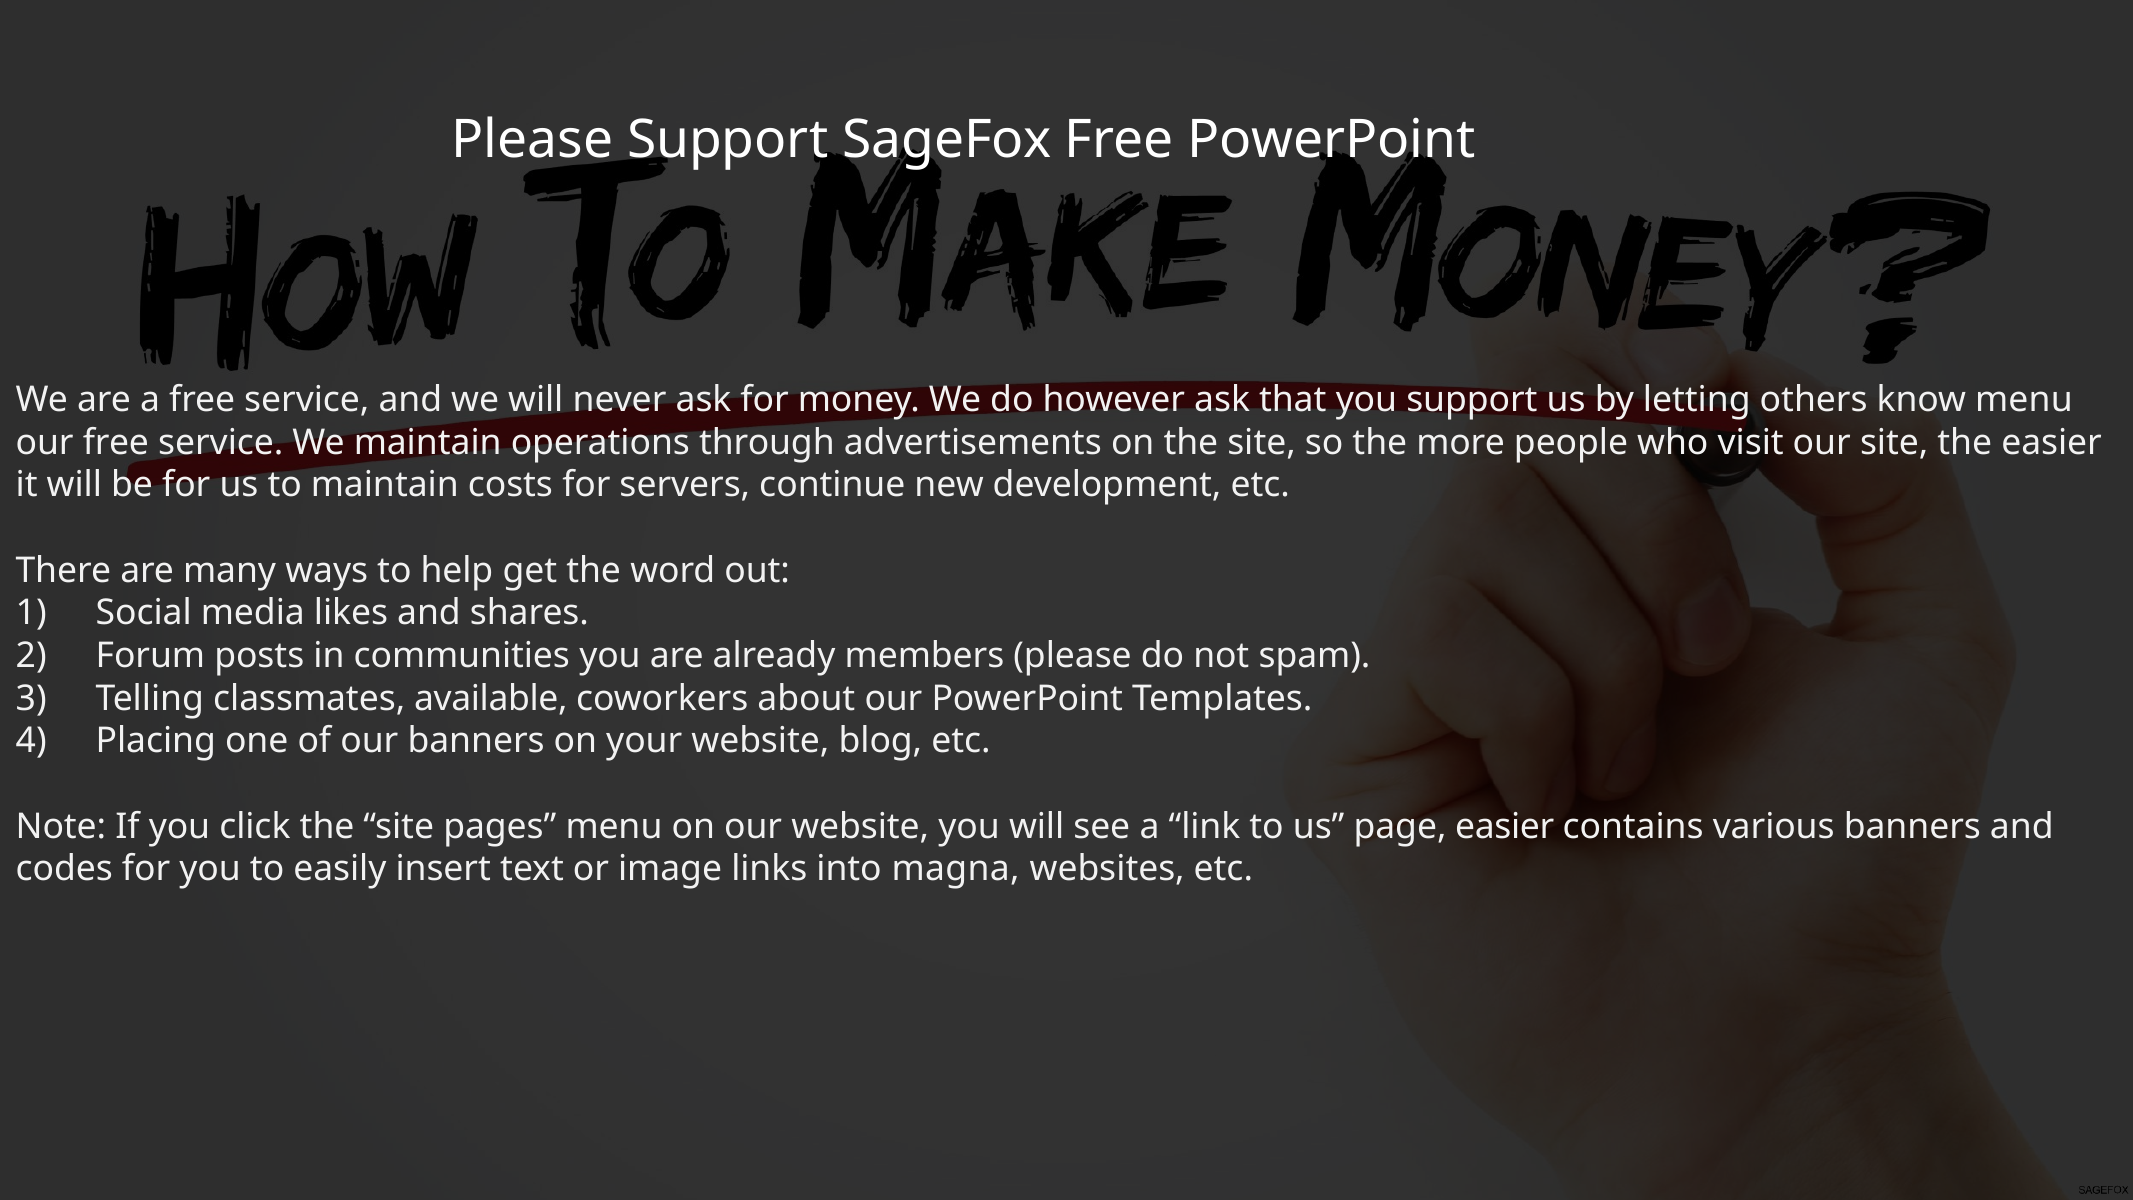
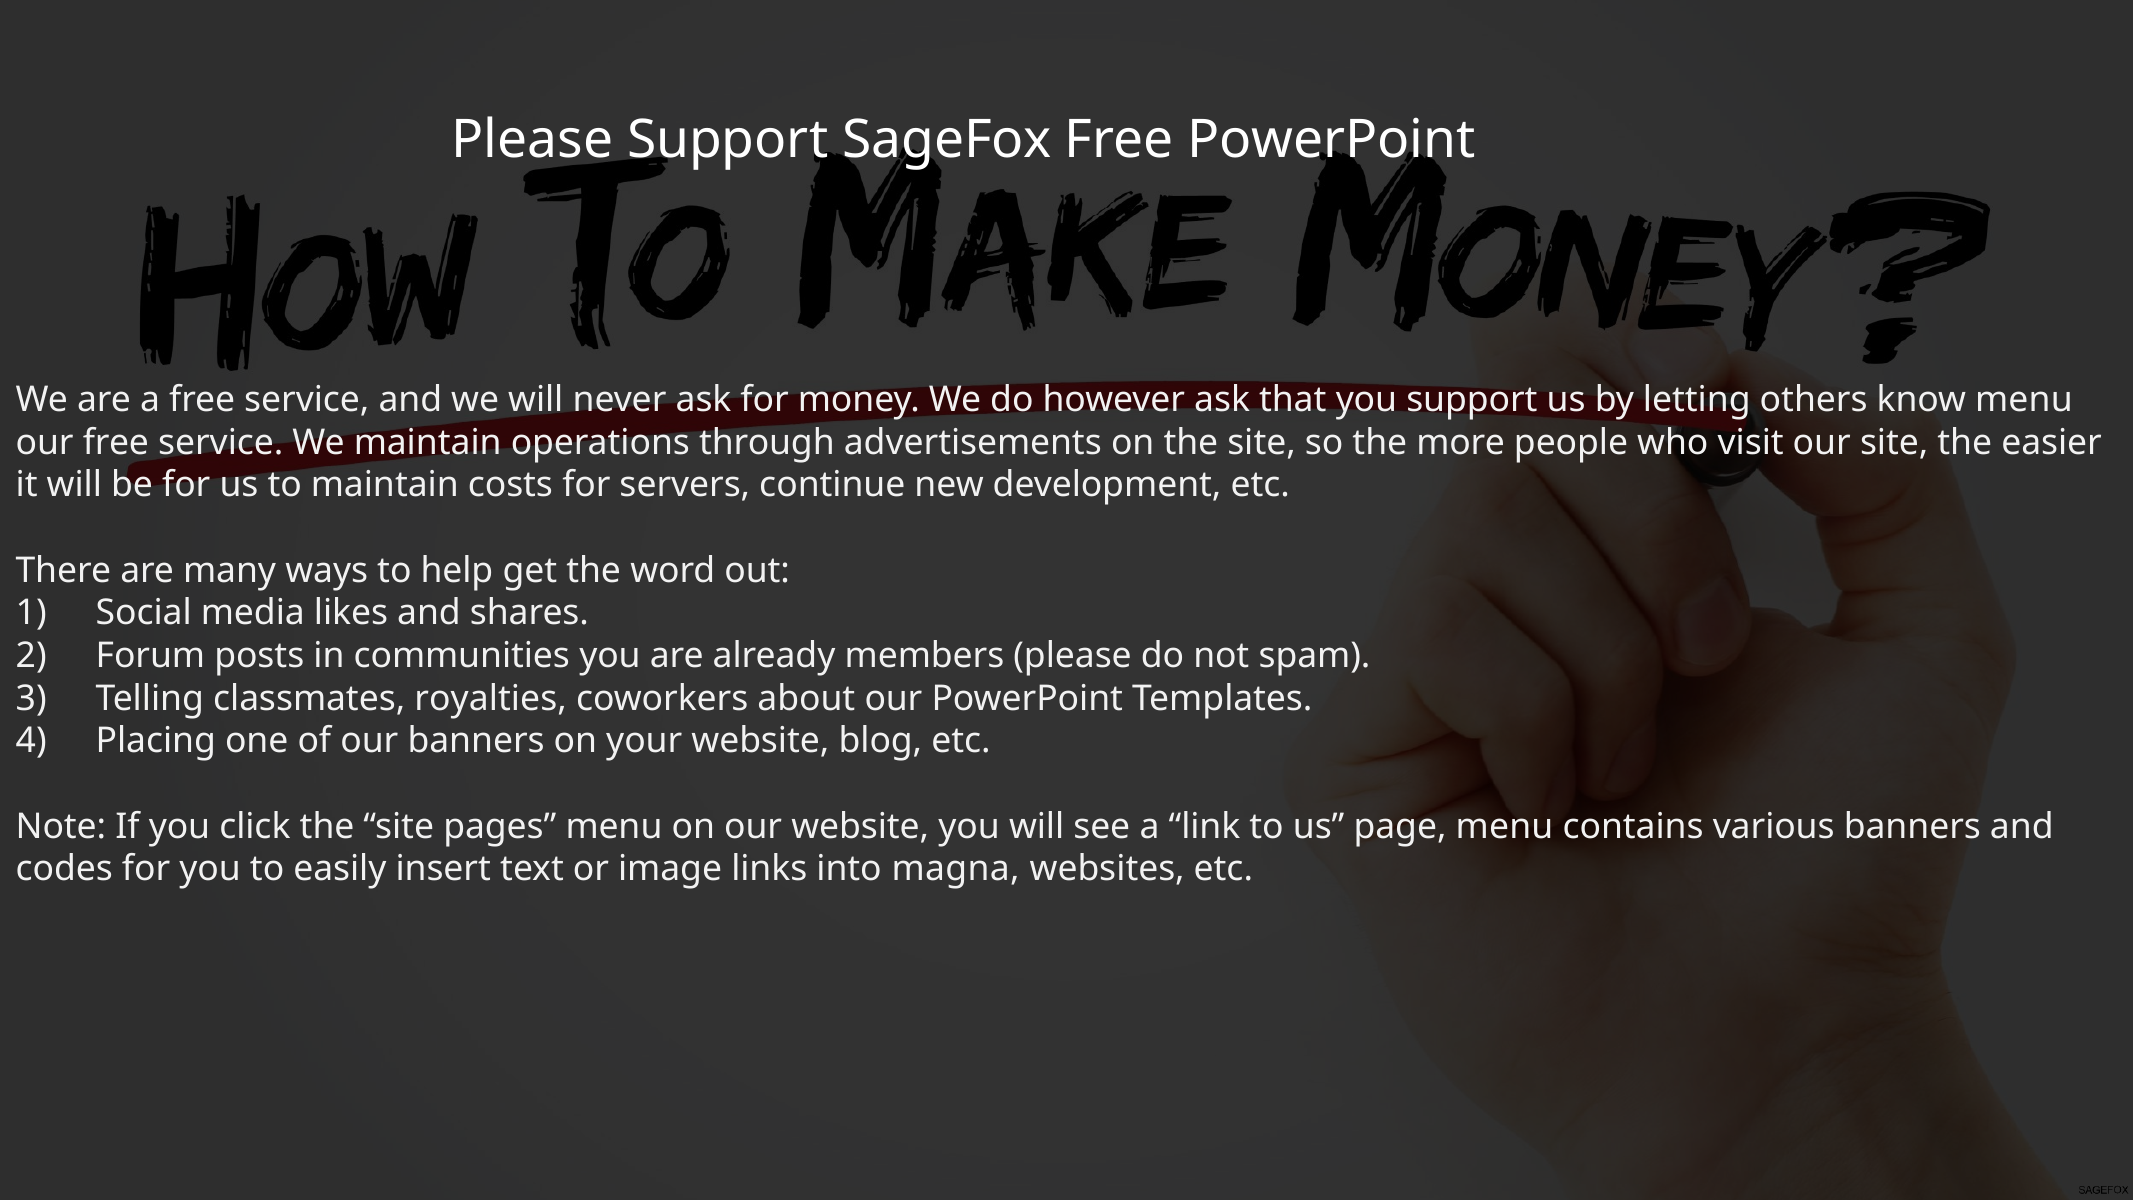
available: available -> royalties
page easier: easier -> menu
